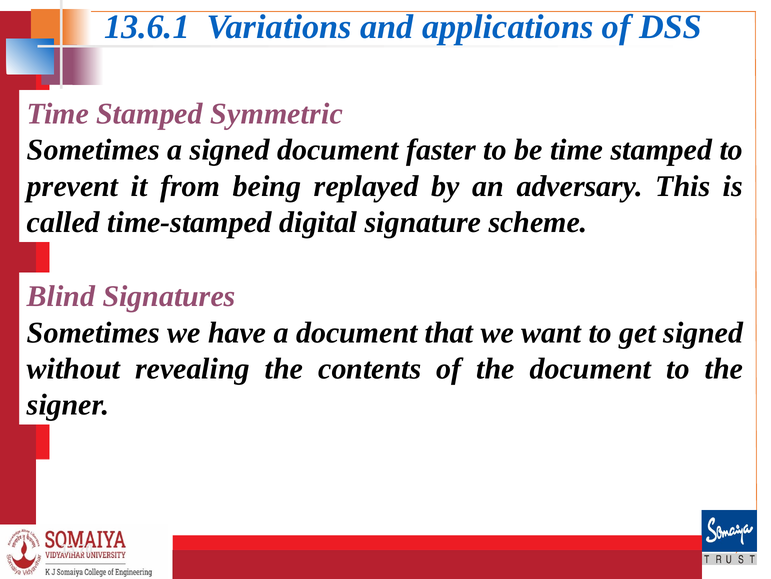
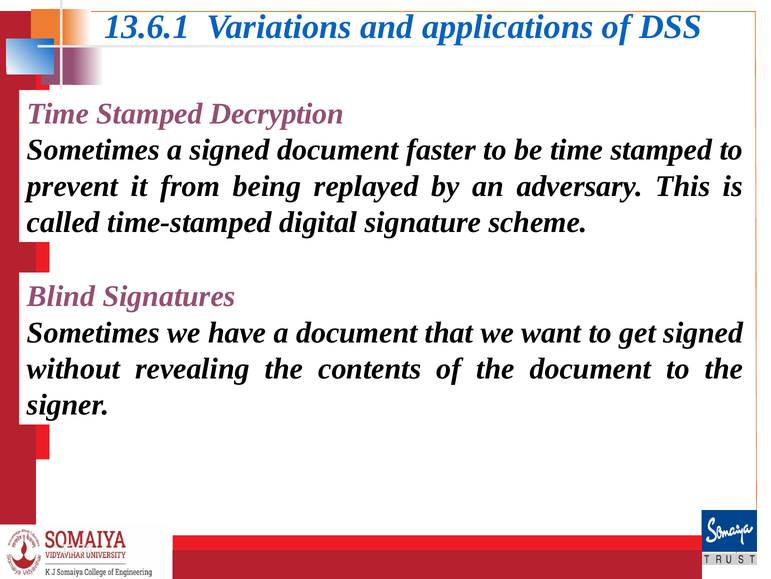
Symmetric: Symmetric -> Decryption
